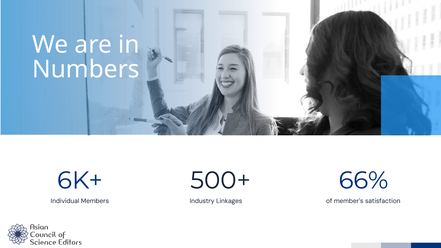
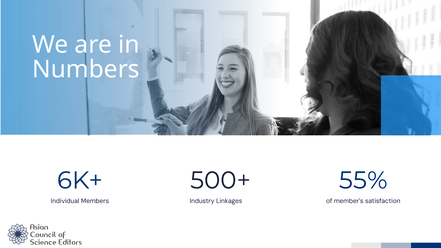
66%: 66% -> 55%
